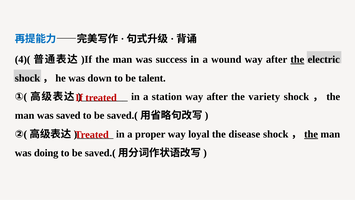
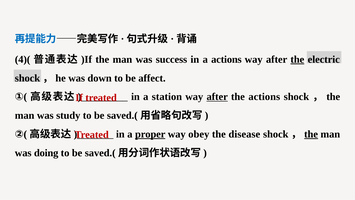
a wound: wound -> actions
talent: talent -> affect
after at (217, 97) underline: none -> present
the variety: variety -> actions
saved: saved -> study
proper underline: none -> present
loyal: loyal -> obey
